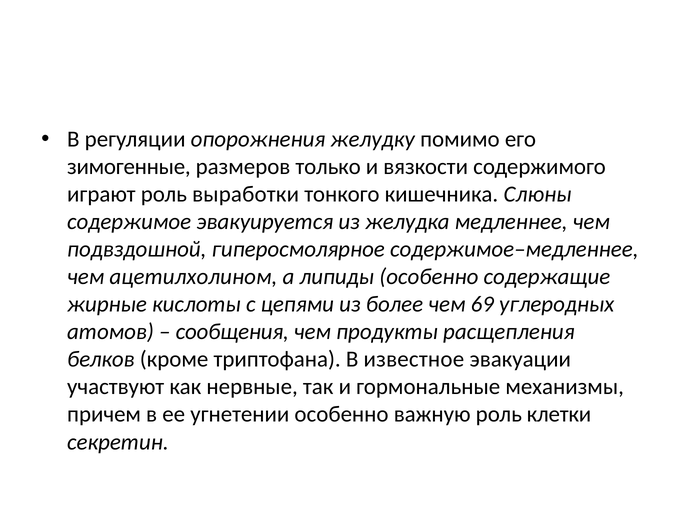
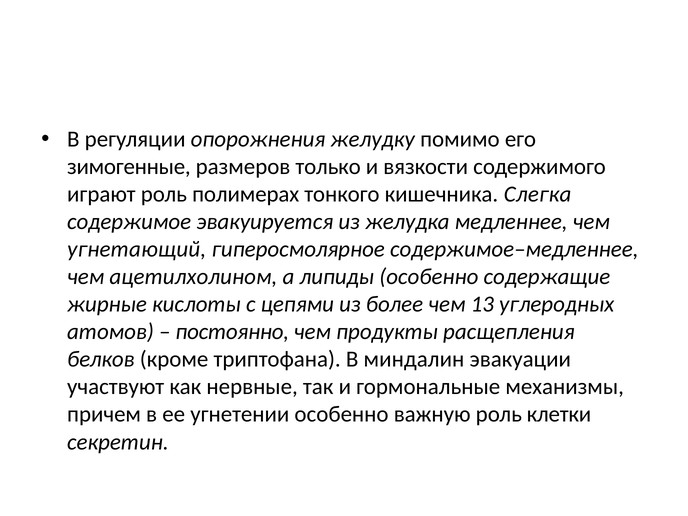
выработки: выработки -> полимерах
Слюны: Слюны -> Слегка
подвздошной: подвздошной -> угнетающий
69: 69 -> 13
сообщения: сообщения -> постоянно
известное: известное -> миндалин
